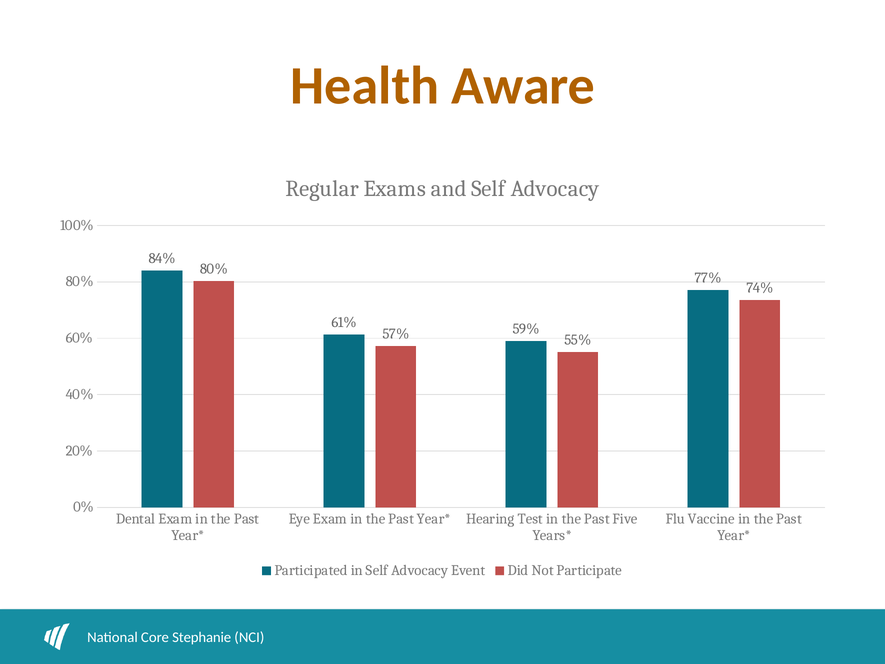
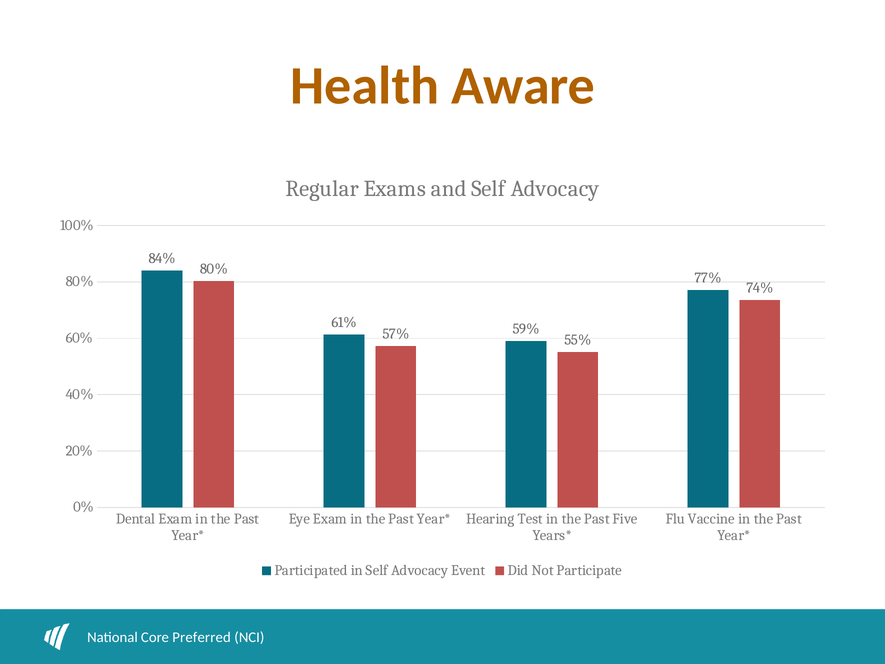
Stephanie: Stephanie -> Preferred
